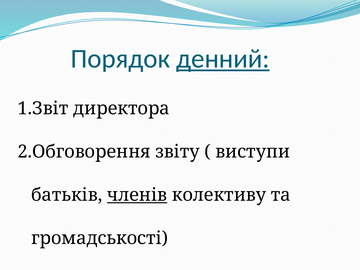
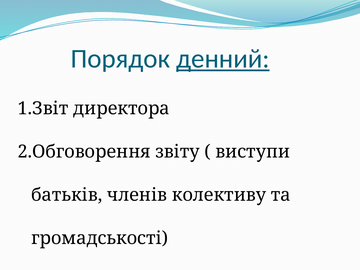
членів underline: present -> none
